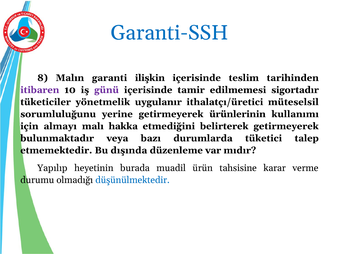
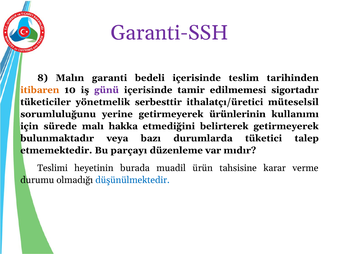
Garanti-SSH colour: blue -> purple
ilişkin: ilişkin -> bedeli
itibaren colour: purple -> orange
uygulanır: uygulanır -> serbesttir
almayı: almayı -> sürede
dışında: dışında -> parçayı
Yapılıp: Yapılıp -> Teslimi
